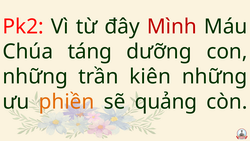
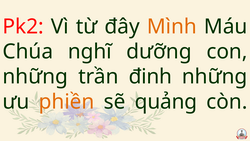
Mình colour: red -> orange
táng: táng -> nghĩ
kiên: kiên -> đinh
